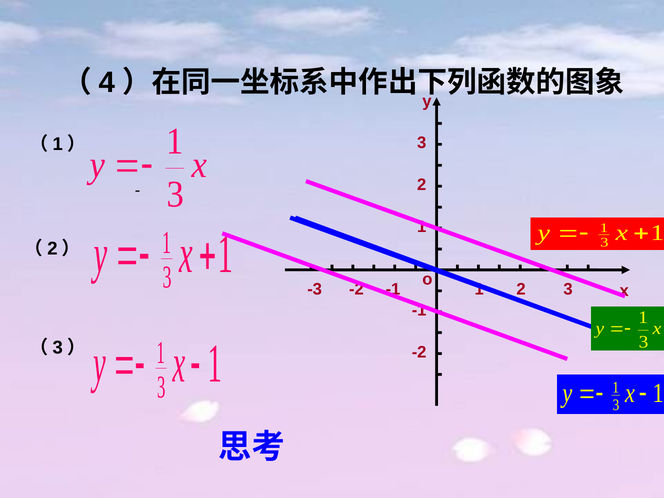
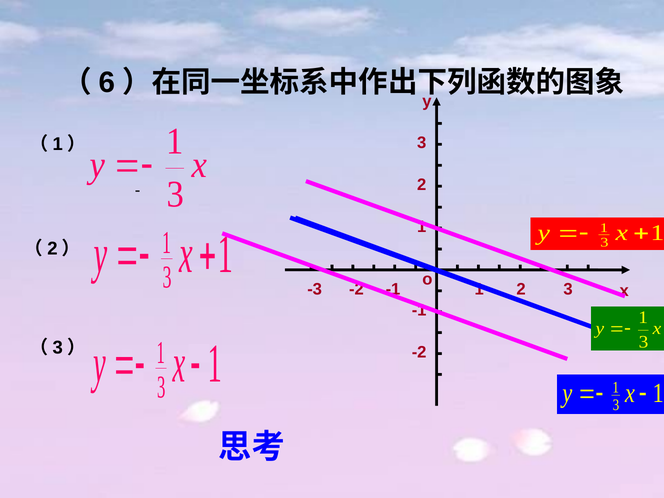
4: 4 -> 6
